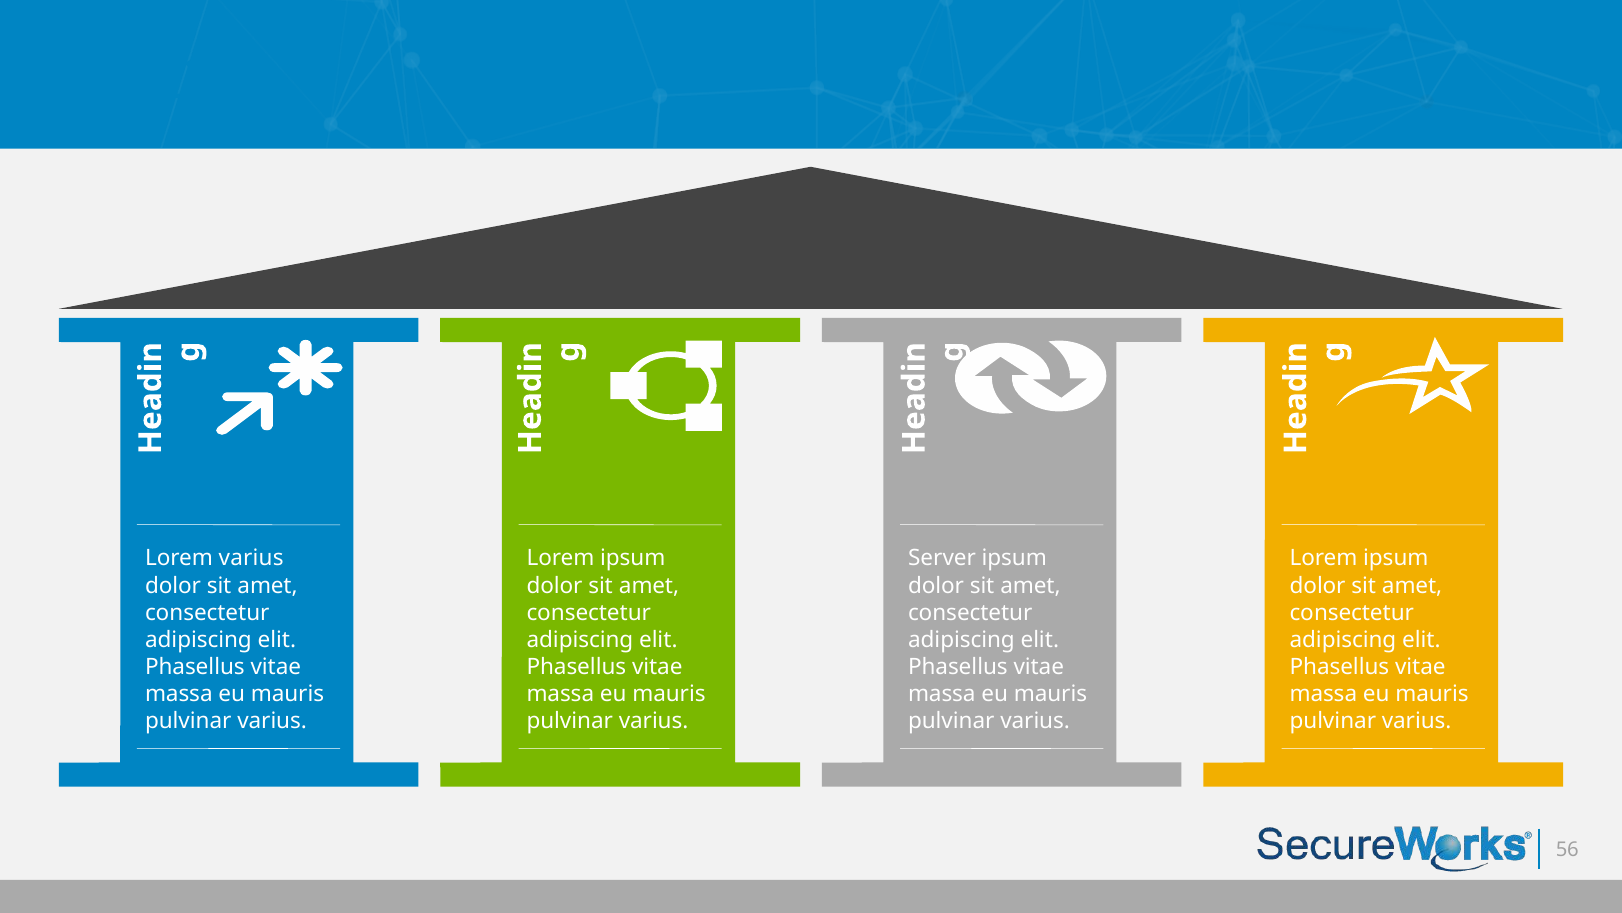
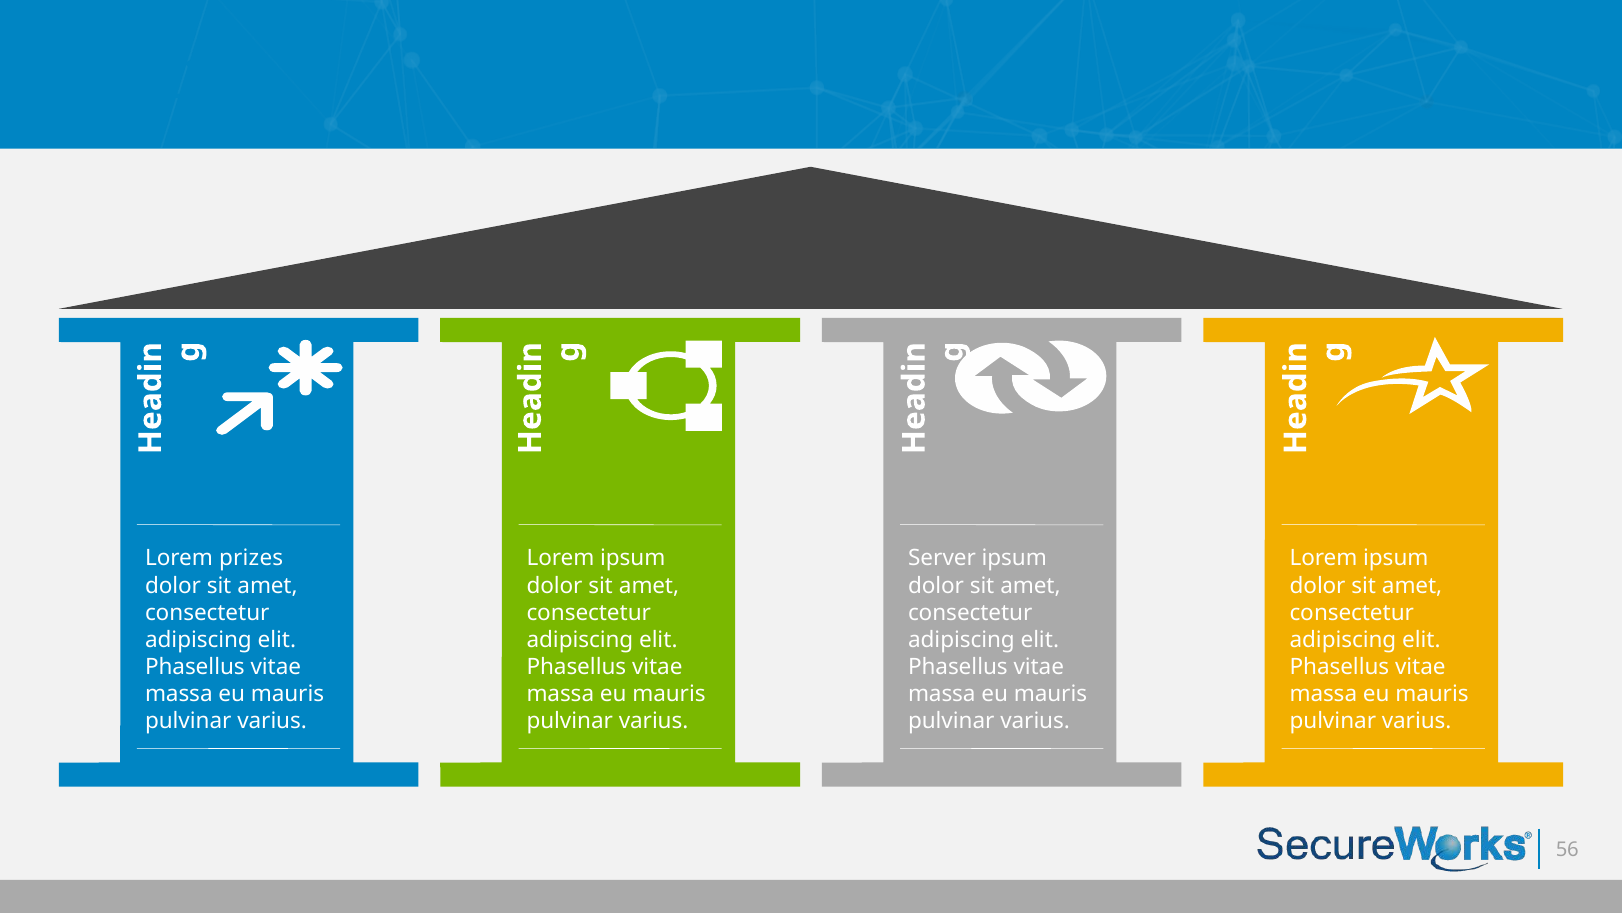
Lorem varius: varius -> prizes
